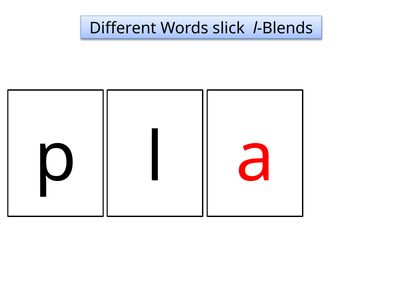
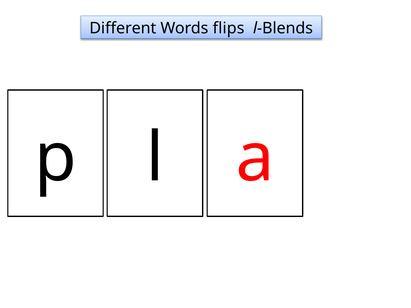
slick: slick -> flips
